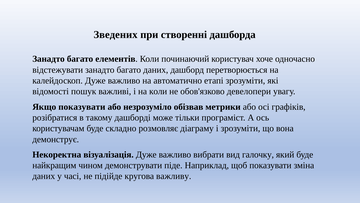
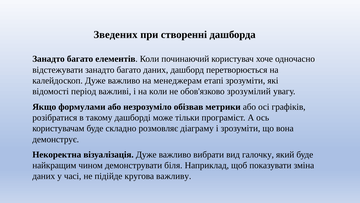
автоматично: автоматично -> менеджерам
пошук: пошук -> період
девелопери: девелопери -> зрозумілий
Якщо показувати: показувати -> формулами
піде: піде -> біля
